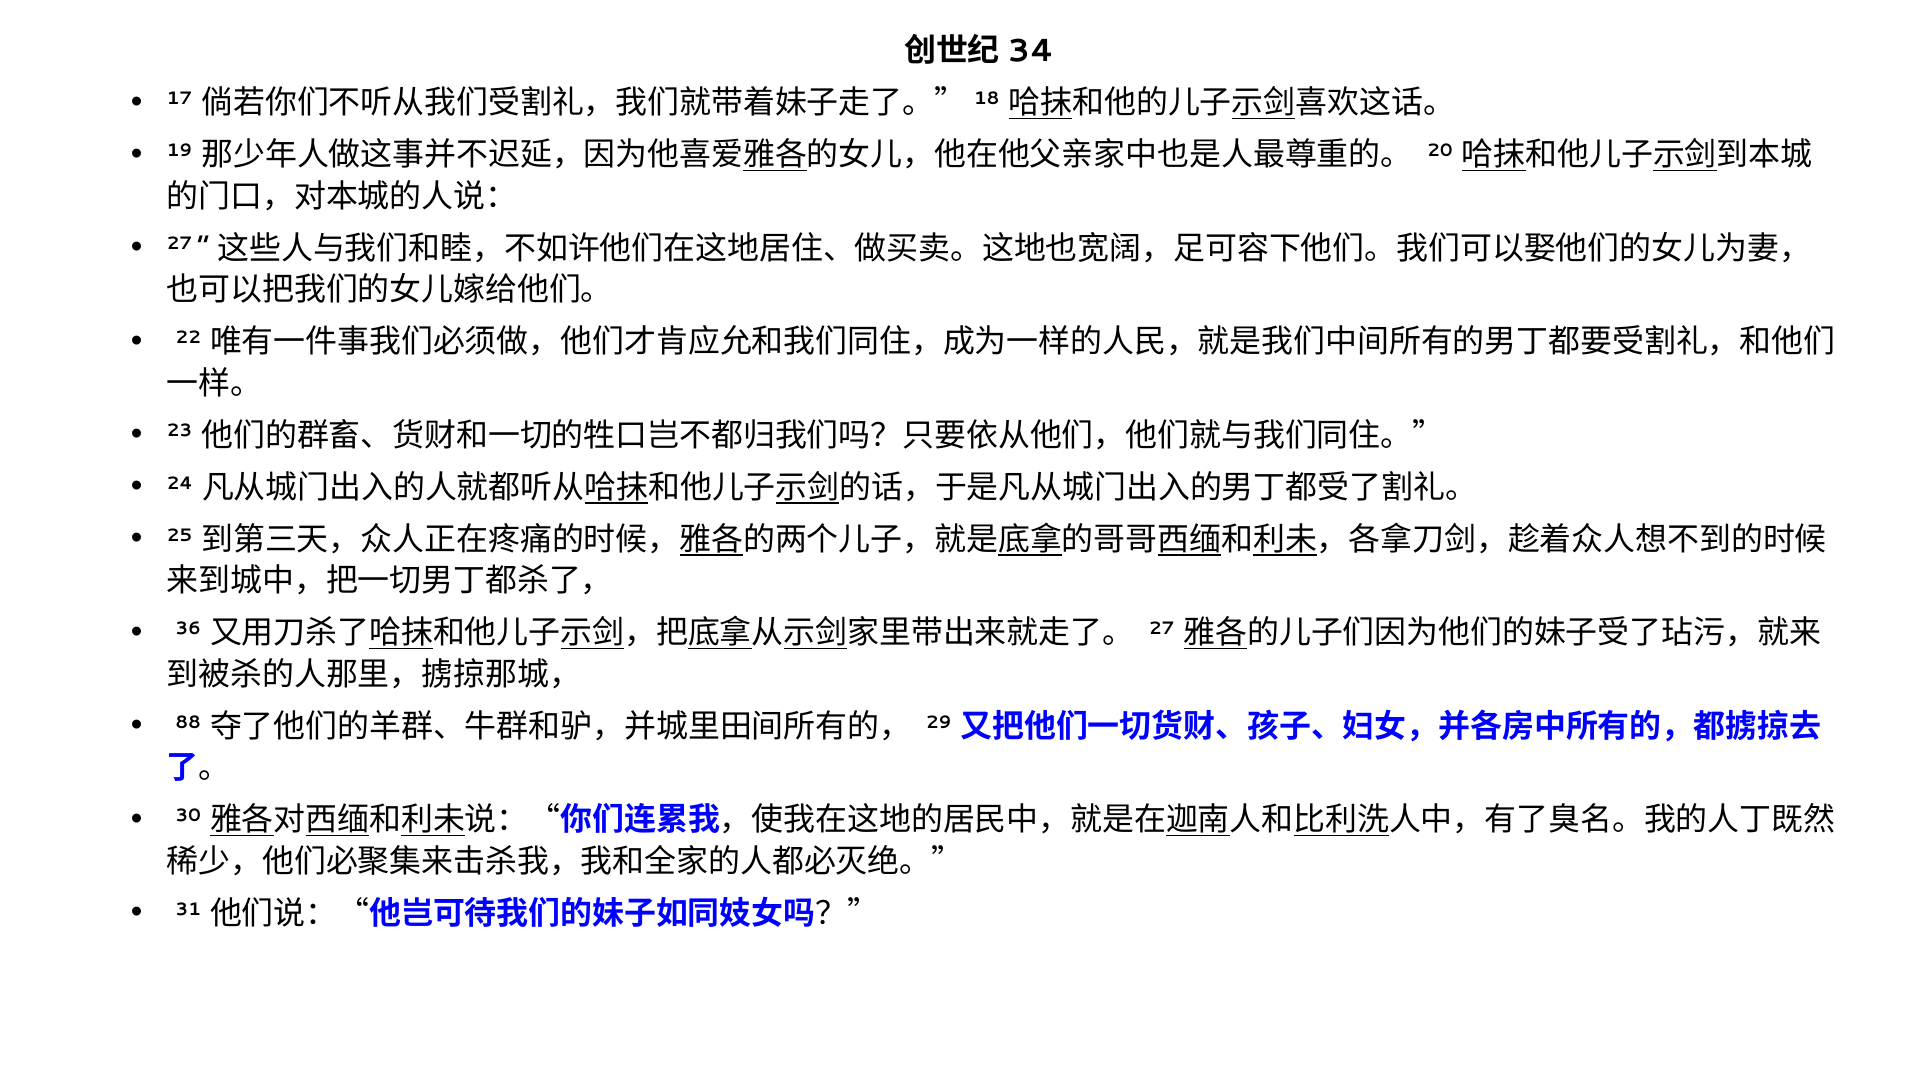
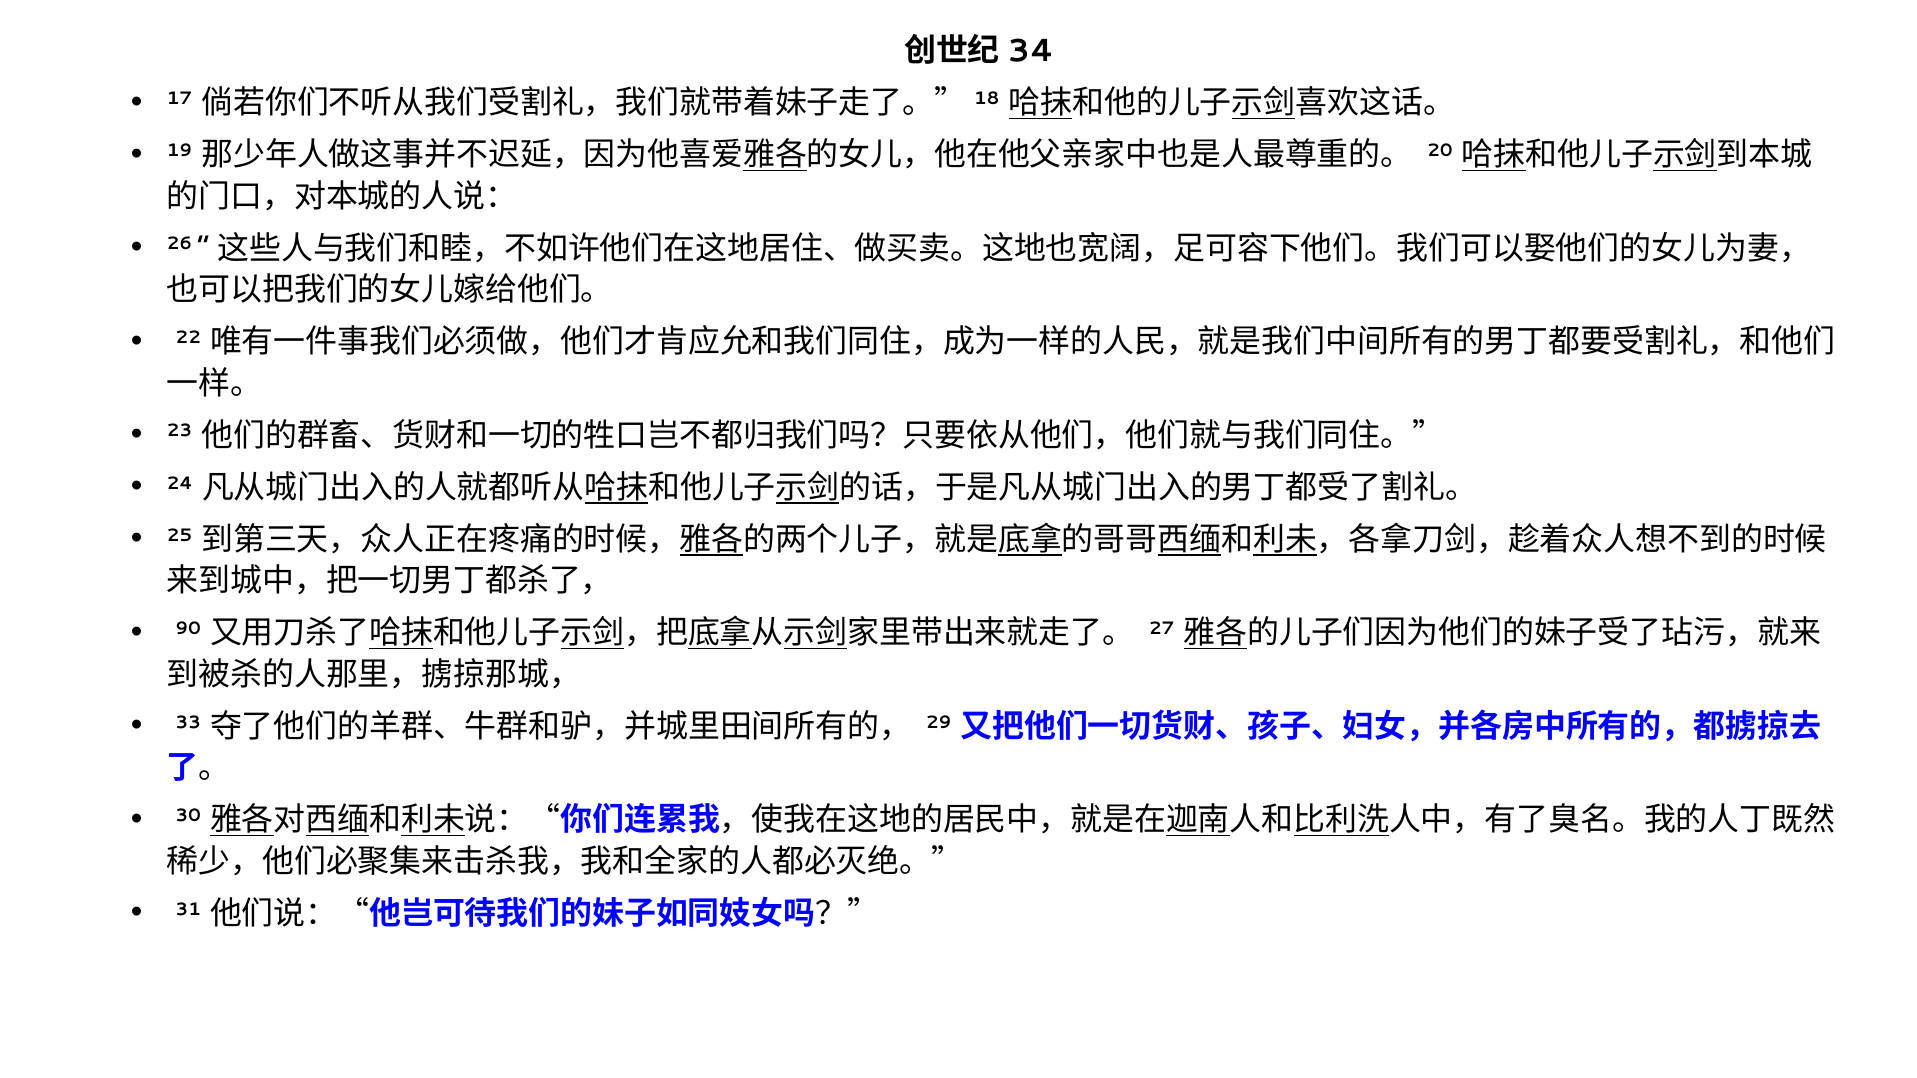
27 at (180, 244): 27 -> 26
36: 36 -> 90
88: 88 -> 33
